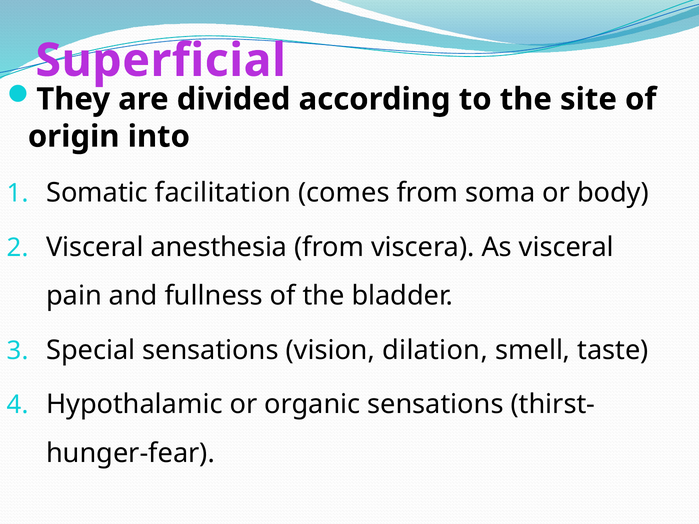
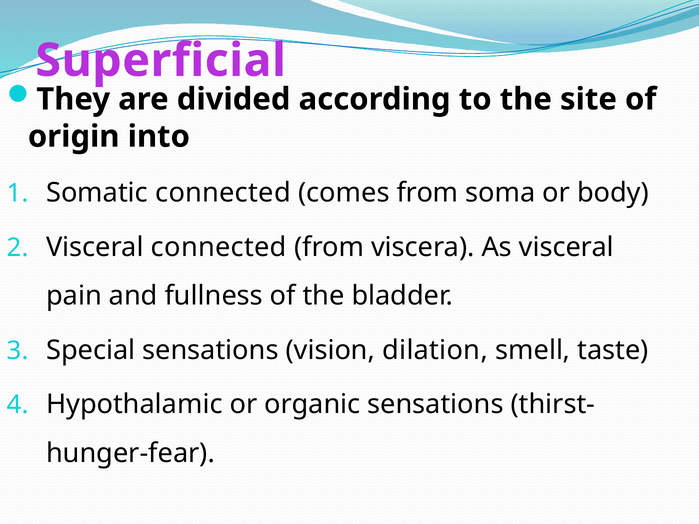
Somatic facilitation: facilitation -> connected
Visceral anesthesia: anesthesia -> connected
